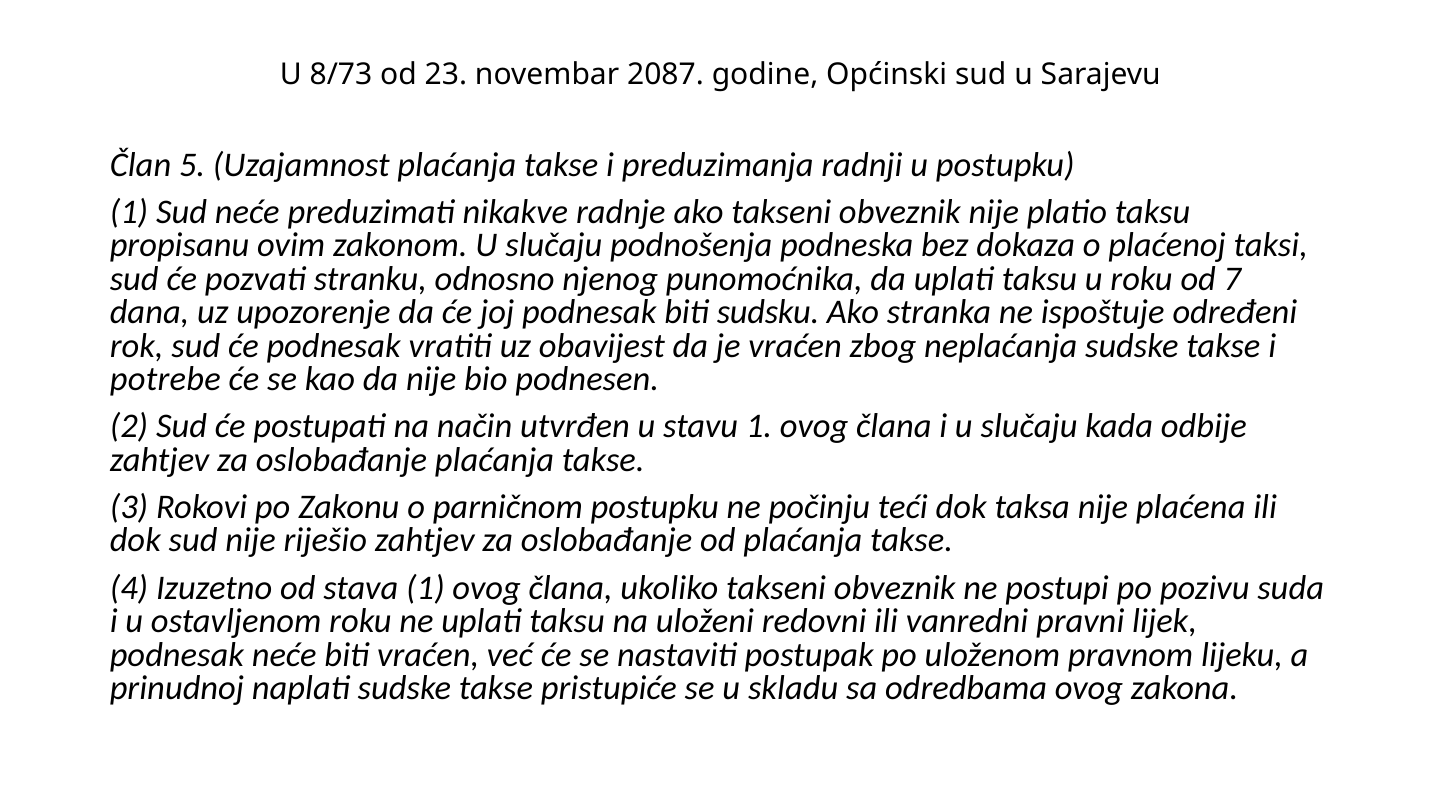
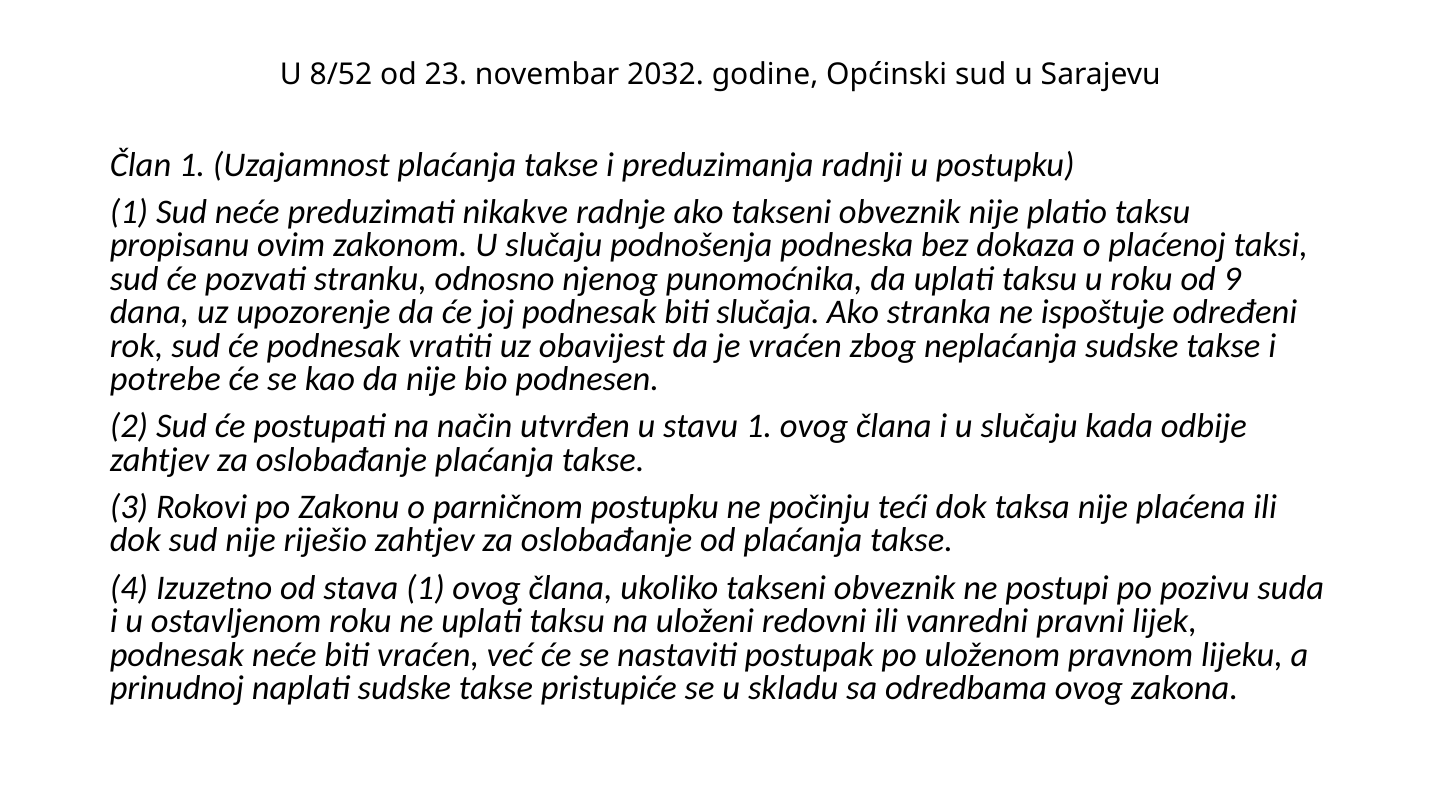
8/73: 8/73 -> 8/52
2087: 2087 -> 2032
Član 5: 5 -> 1
7: 7 -> 9
sudsku: sudsku -> slučaja
